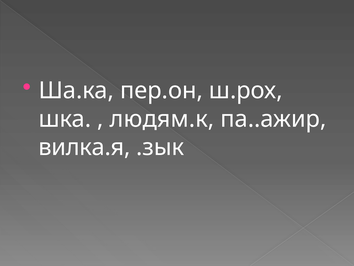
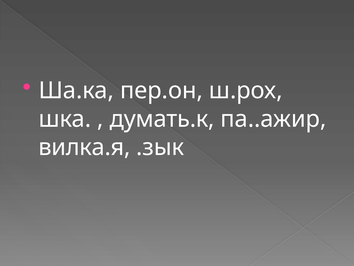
людям.к: людям.к -> думать.к
